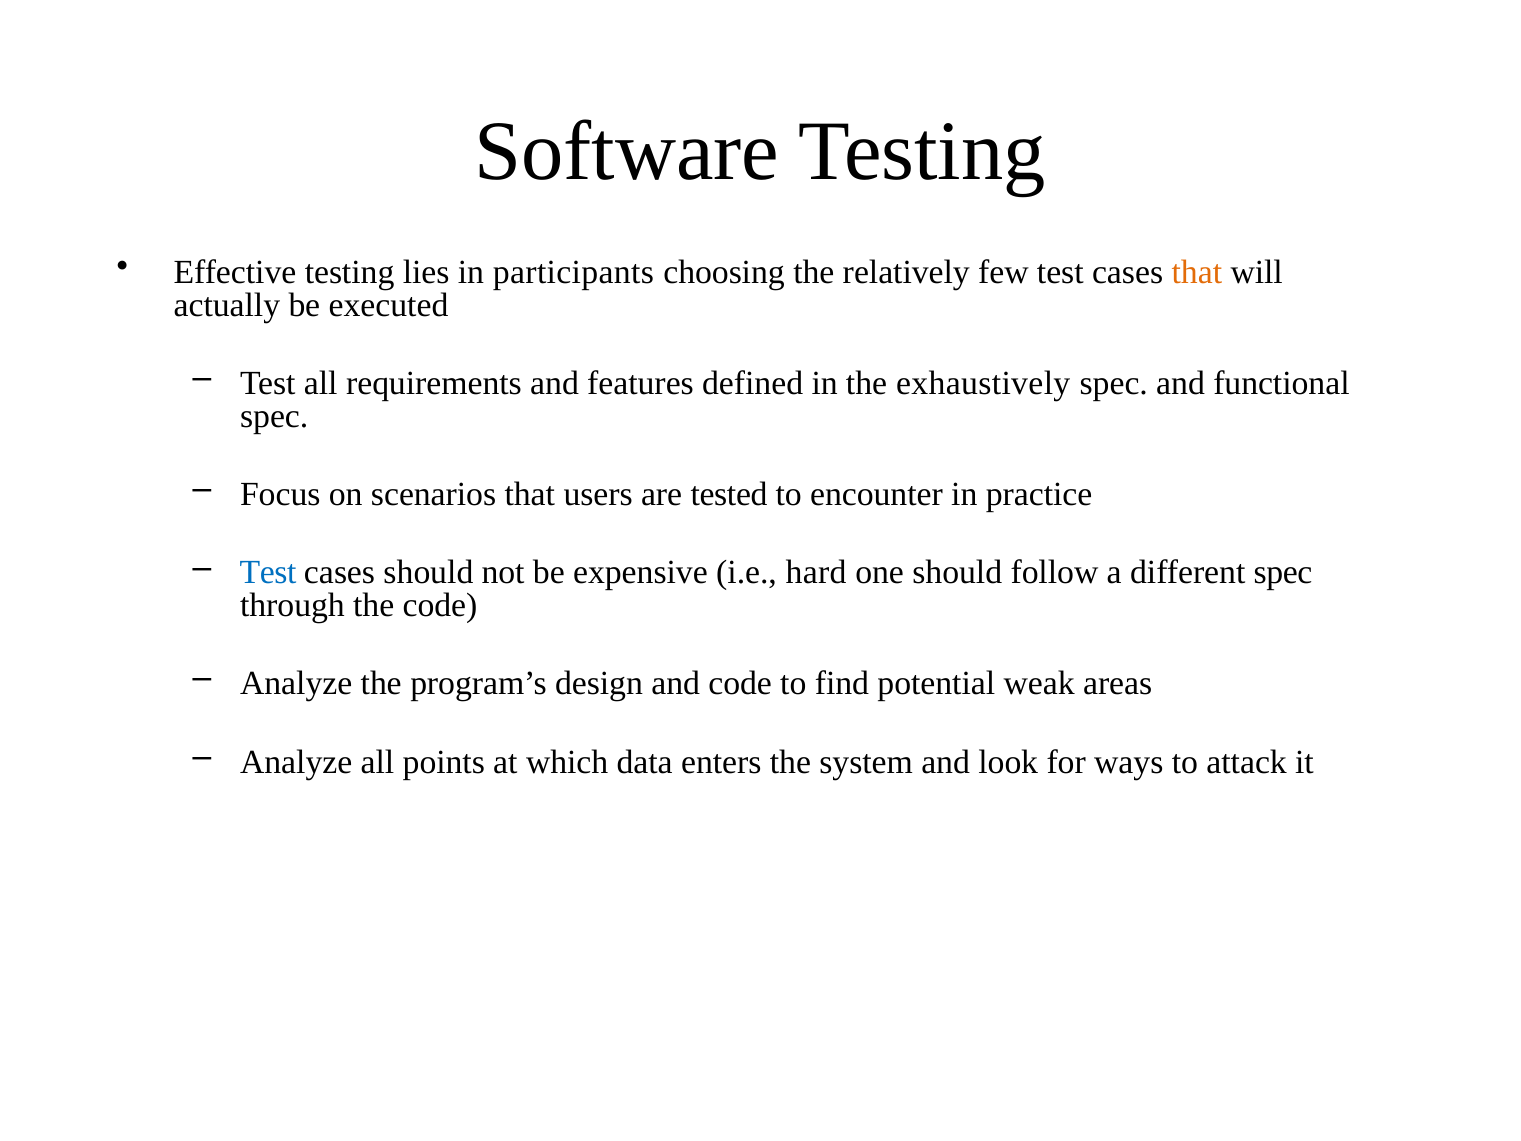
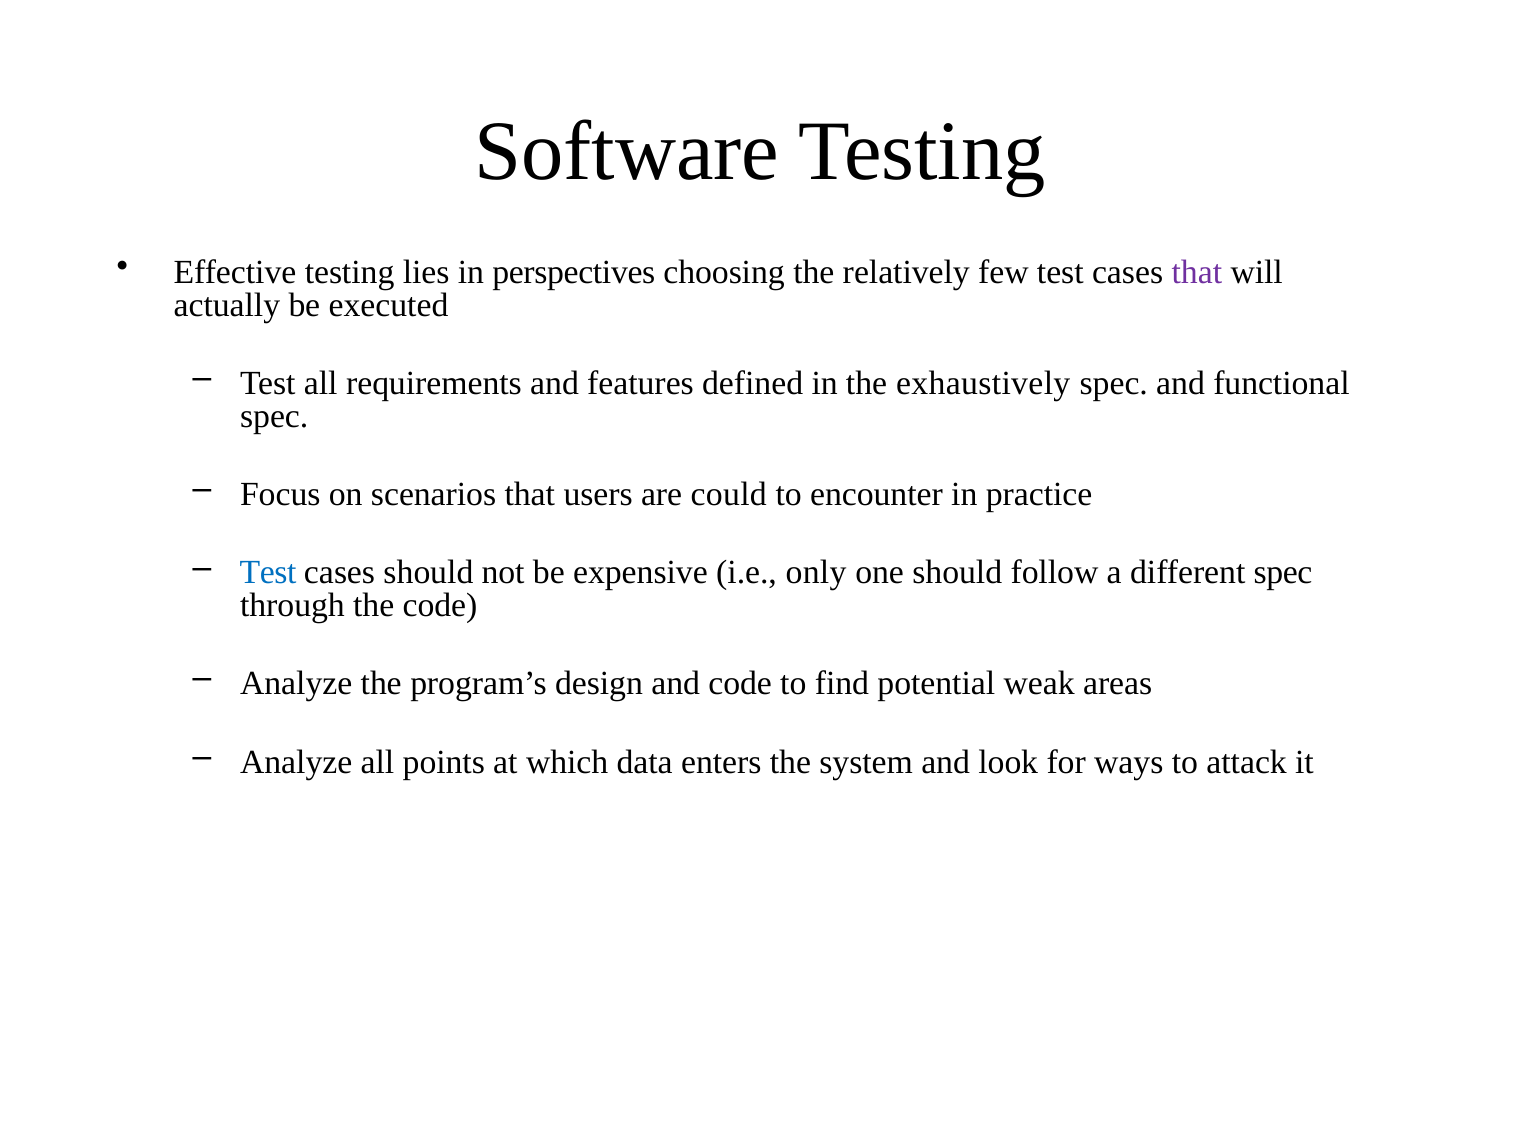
participants: participants -> perspectives
that at (1197, 273) colour: orange -> purple
tested: tested -> could
hard: hard -> only
